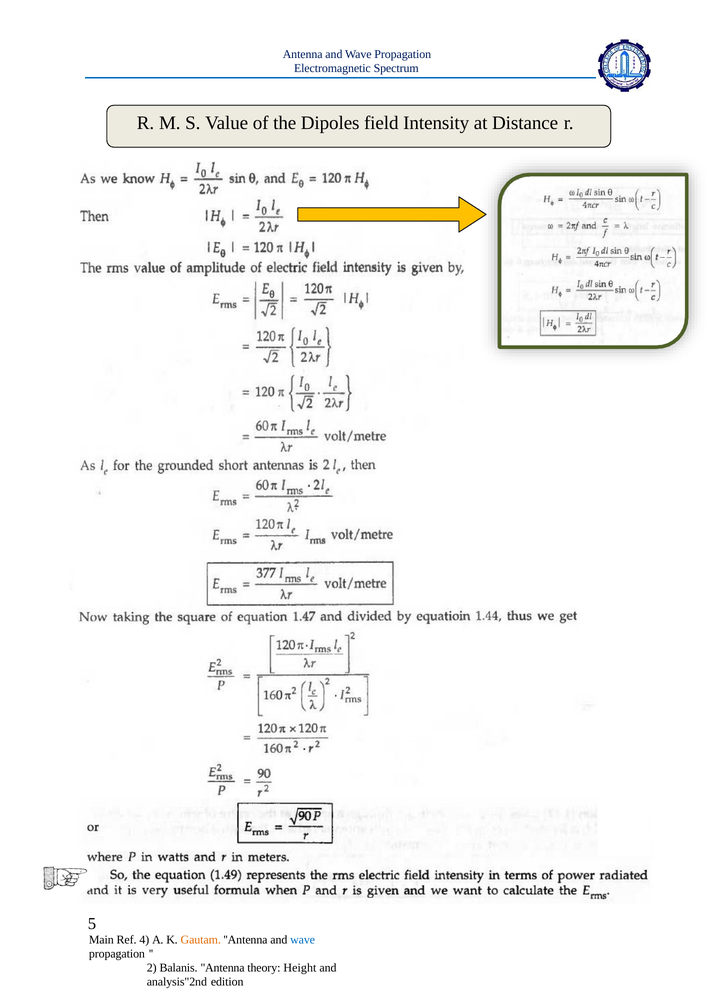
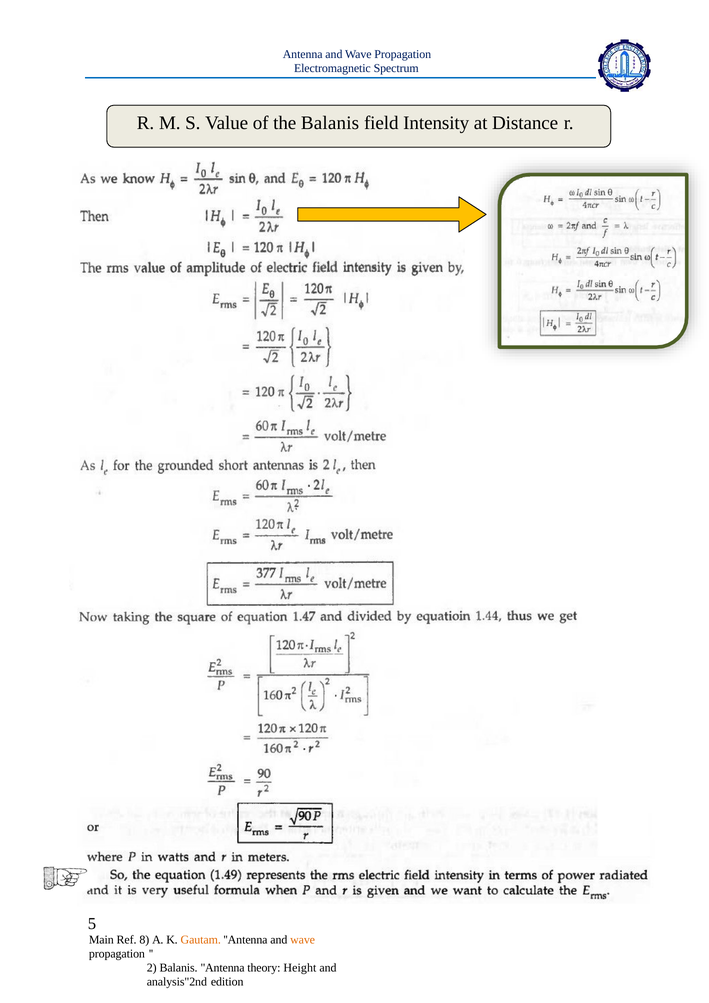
the Dipoles: Dipoles -> Balanis
4: 4 -> 8
wave at (303, 940) colour: blue -> orange
